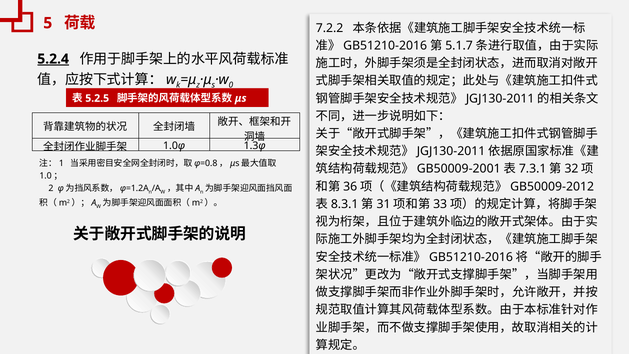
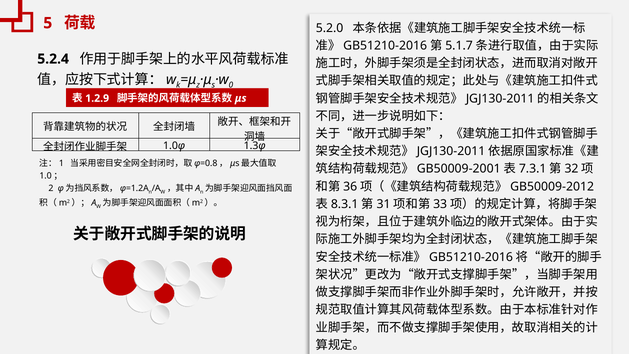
7.2.2: 7.2.2 -> 5.2.0
5.2.4 underline: present -> none
5.2.5: 5.2.5 -> 1.2.9
